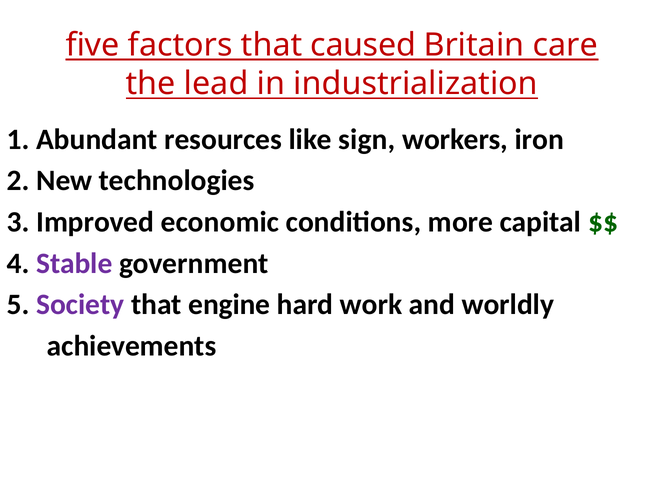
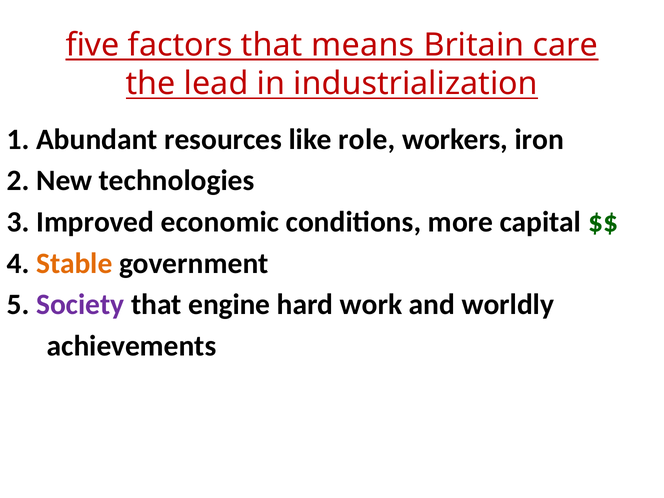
caused: caused -> means
sign: sign -> role
Stable colour: purple -> orange
